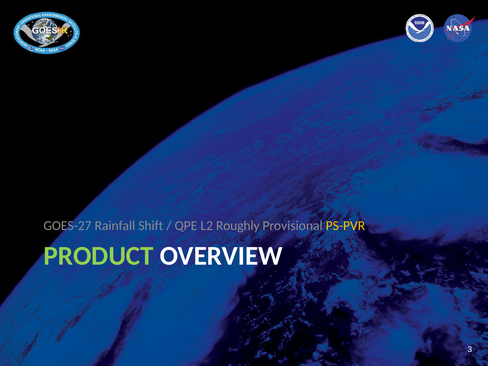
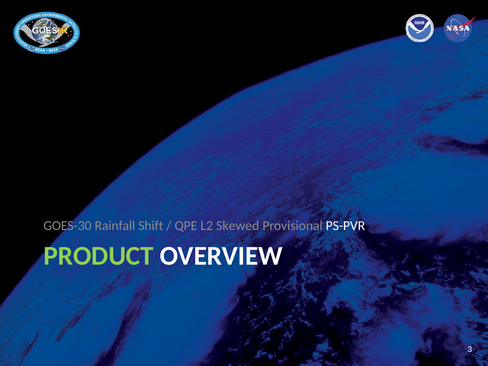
GOES-27: GOES-27 -> GOES-30
Roughly: Roughly -> Skewed
PS-PVR colour: yellow -> white
